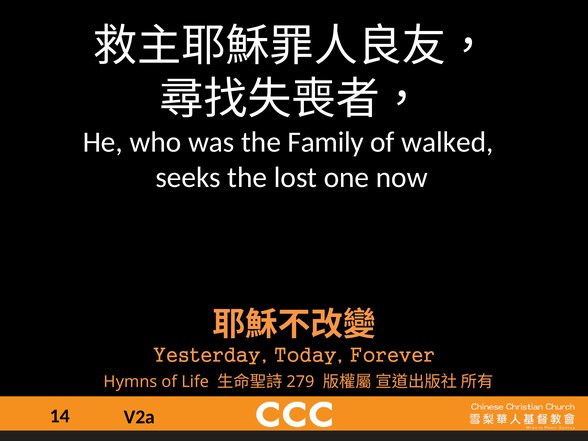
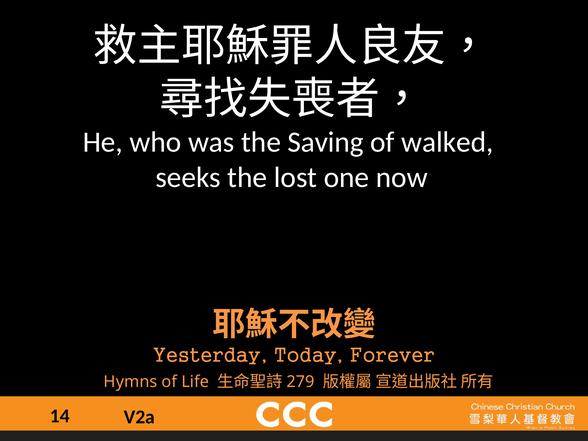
Family: Family -> Saving
